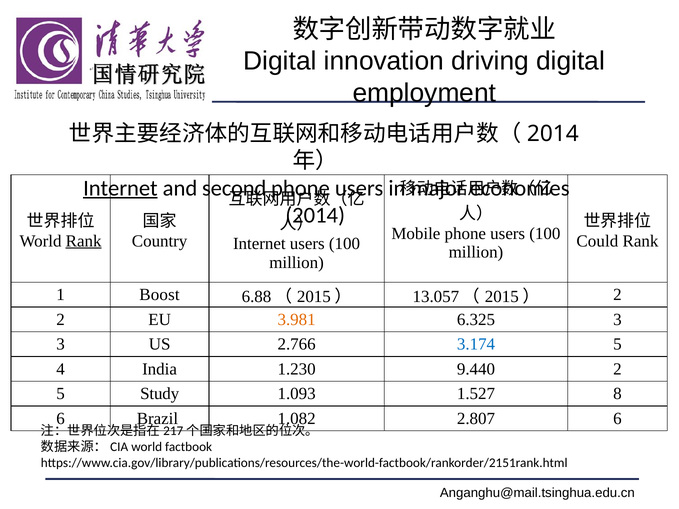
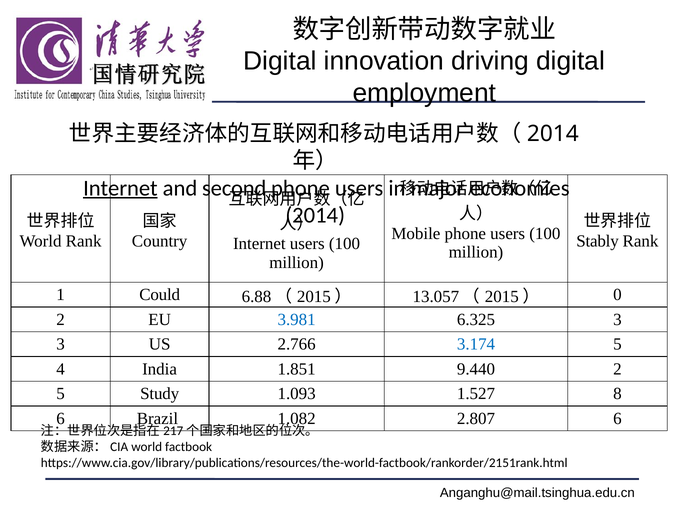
Rank at (84, 241) underline: present -> none
Could: Could -> Stably
Boost: Boost -> Could
2 at (617, 295): 2 -> 0
3.981 colour: orange -> blue
1.230: 1.230 -> 1.851
